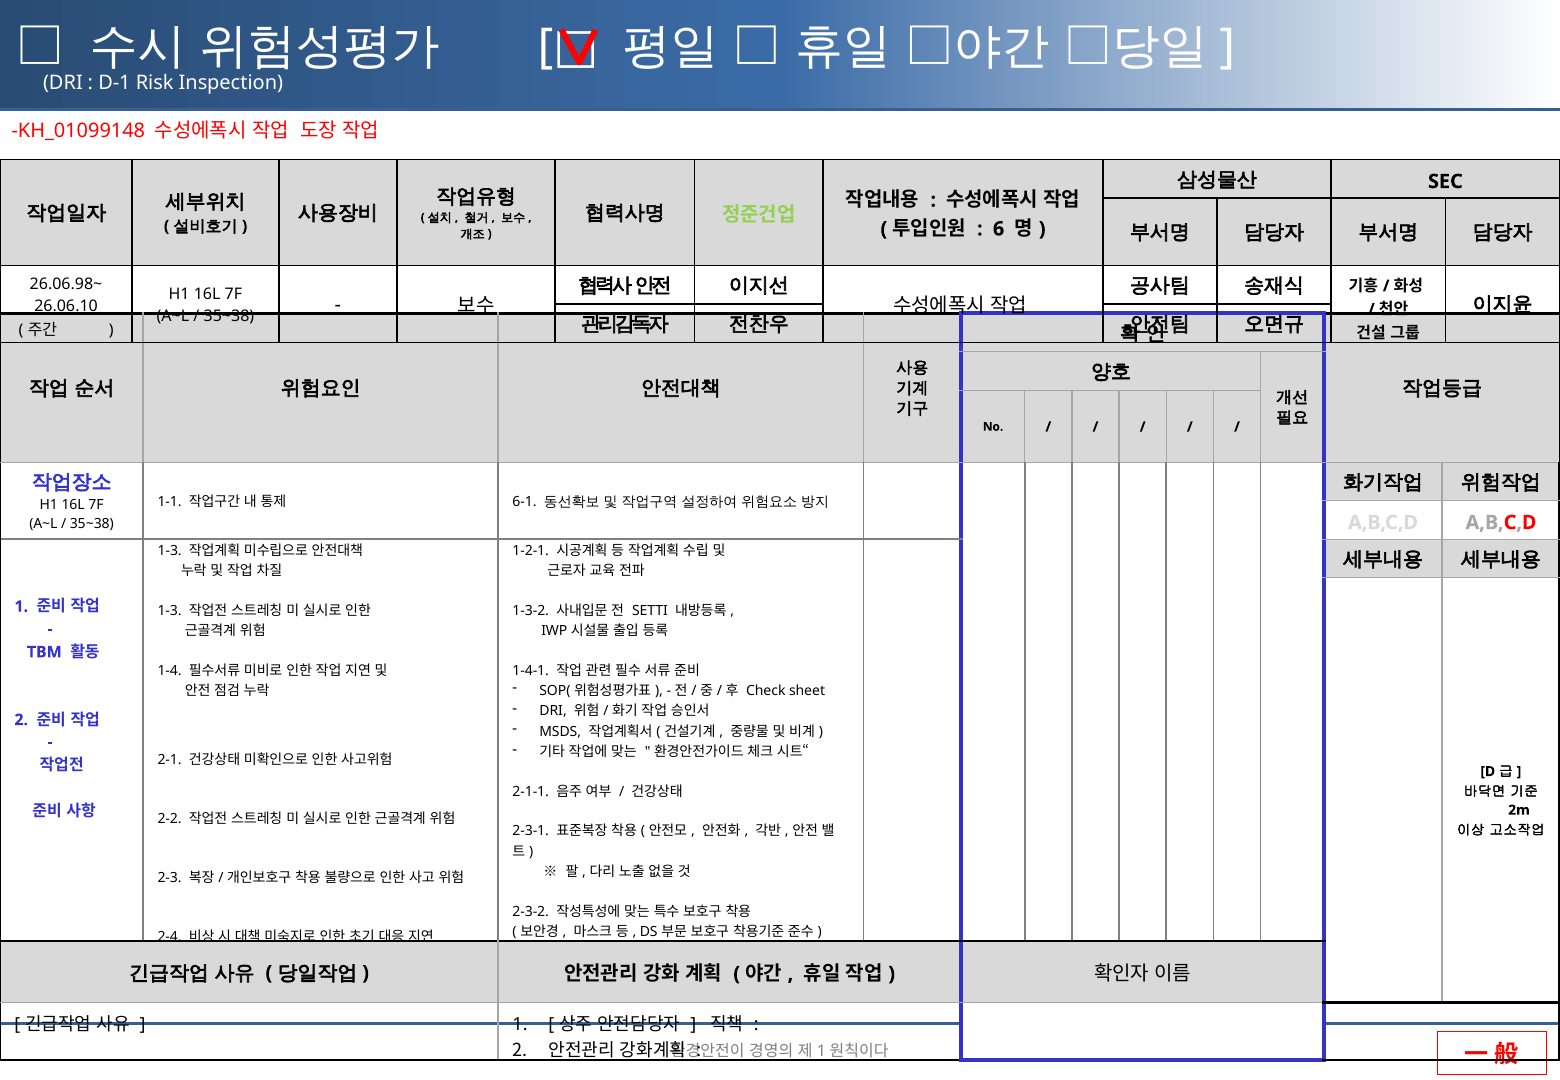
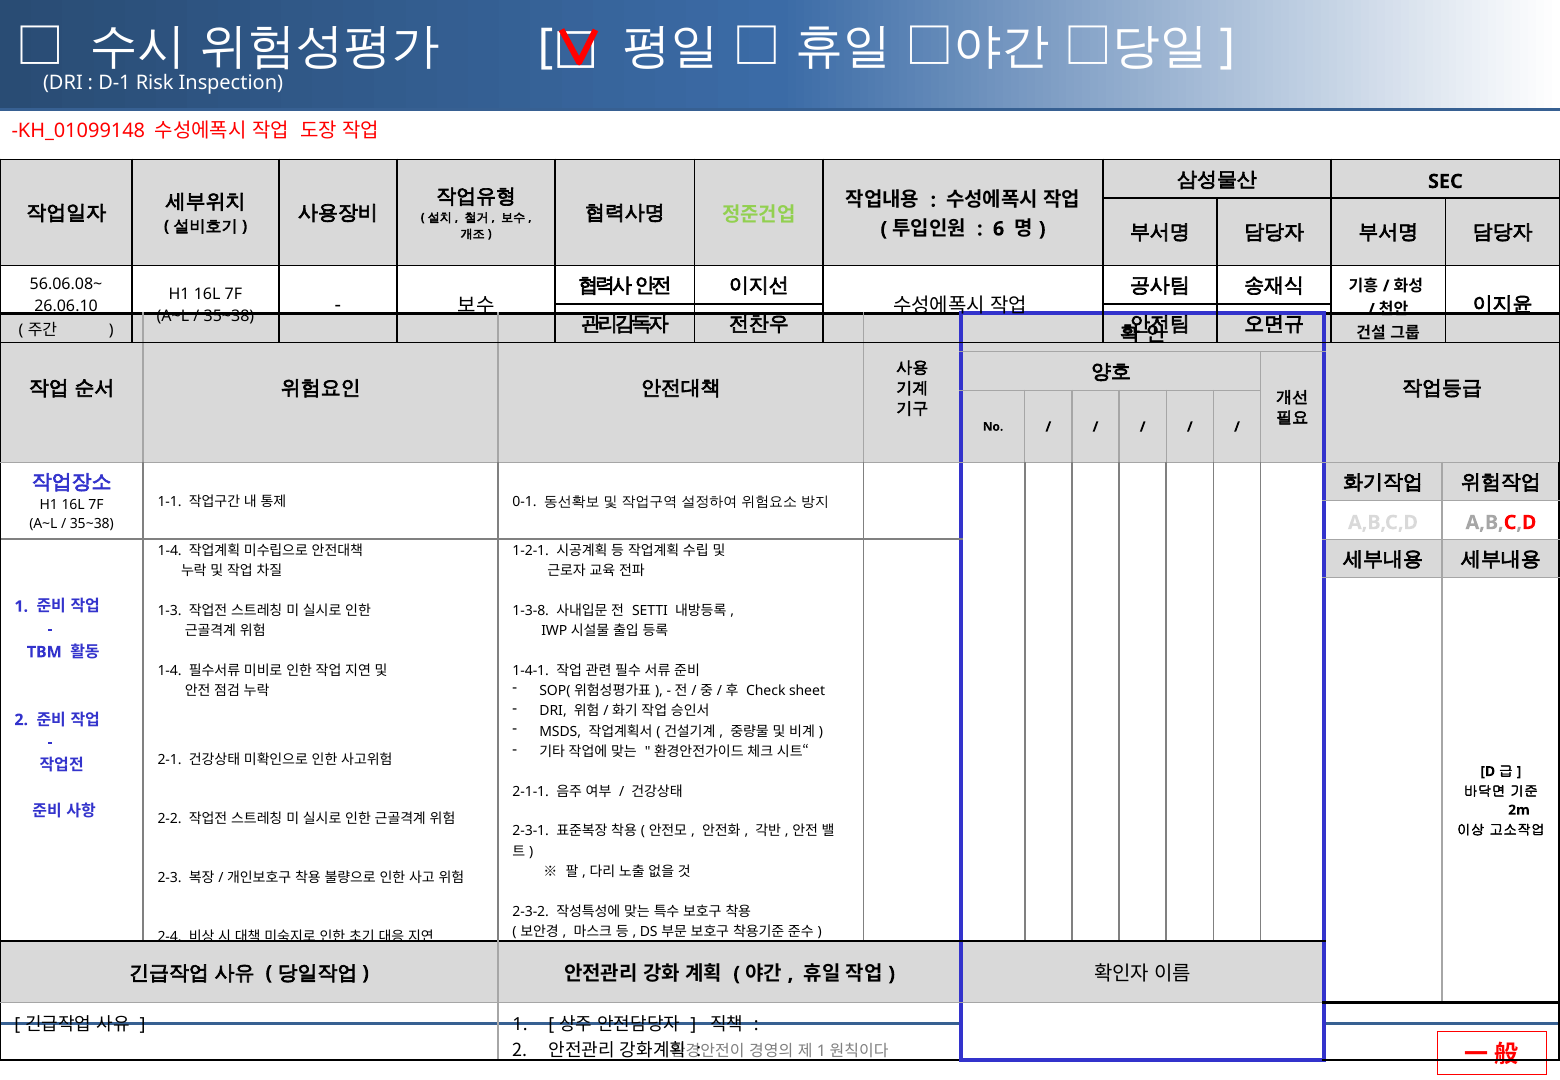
26.06.98~: 26.06.98~ -> 56.06.08~
6-1: 6-1 -> 0-1
1-3 at (170, 551): 1-3 -> 1-4
1-3-2: 1-3-2 -> 1-3-8
